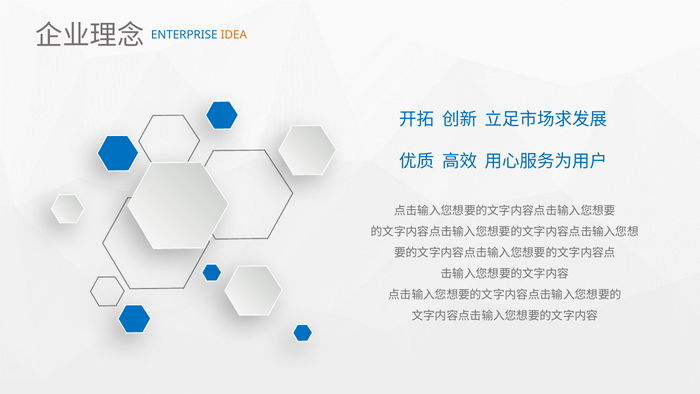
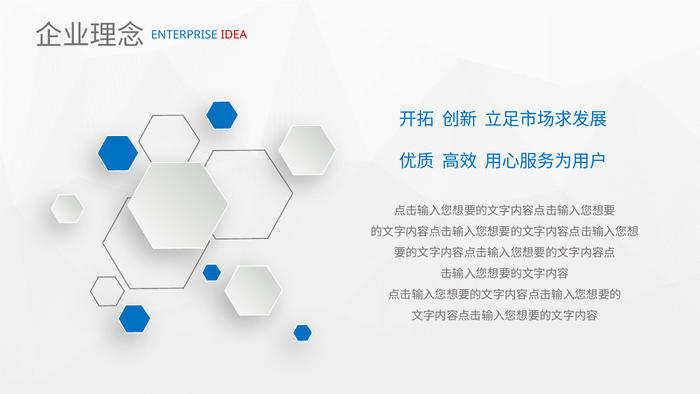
IDEA colour: orange -> red
